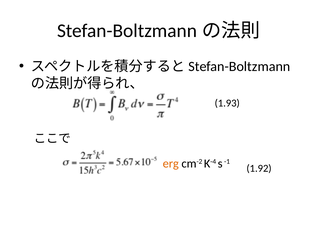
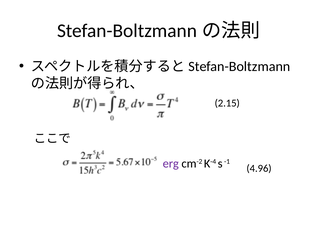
1.93: 1.93 -> 2.15
erg colour: orange -> purple
1.92: 1.92 -> 4.96
